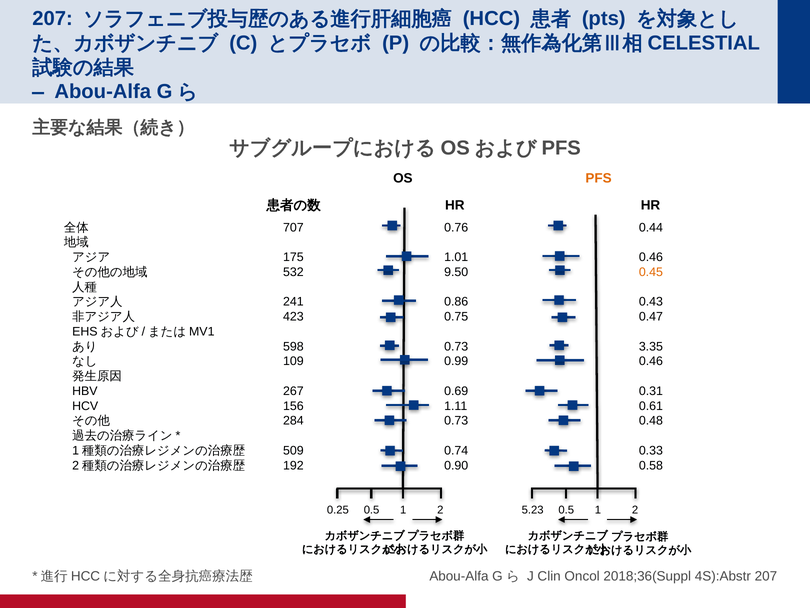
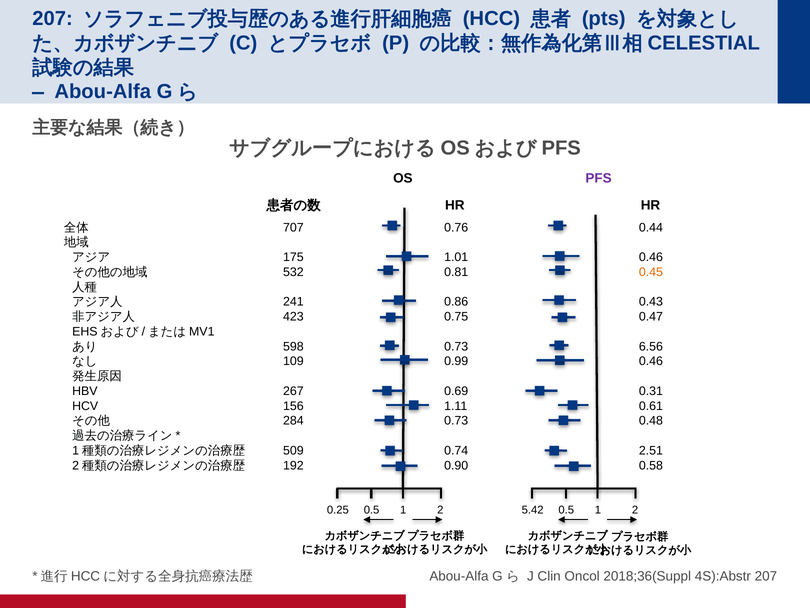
PFS colour: orange -> purple
9.50: 9.50 -> 0.81
3.35: 3.35 -> 6.56
0.33: 0.33 -> 2.51
5.23: 5.23 -> 5.42
